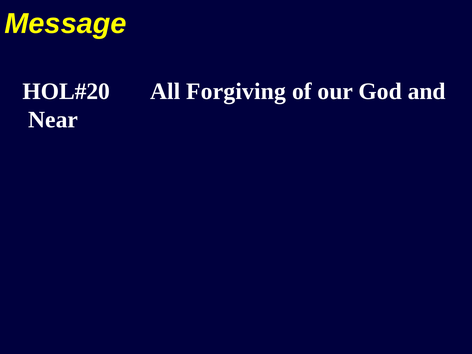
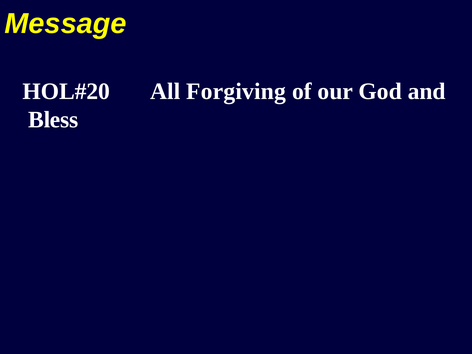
Near: Near -> Bless
